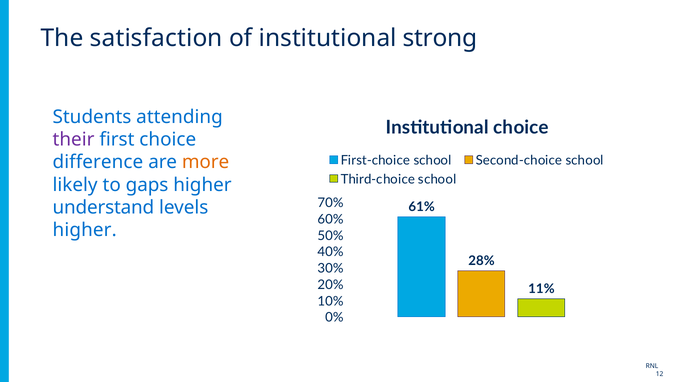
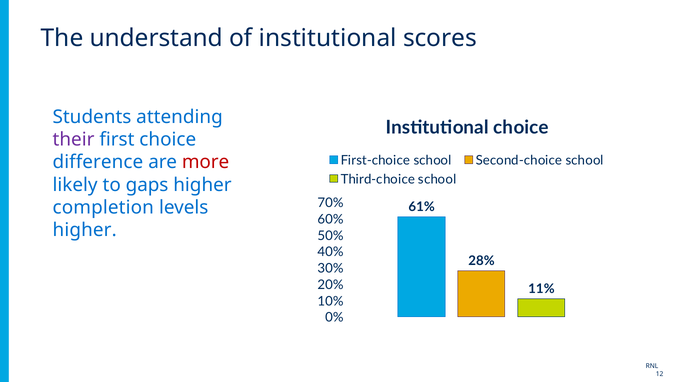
satisfaction: satisfaction -> understand
strong: strong -> scores
more colour: orange -> red
understand: understand -> completion
